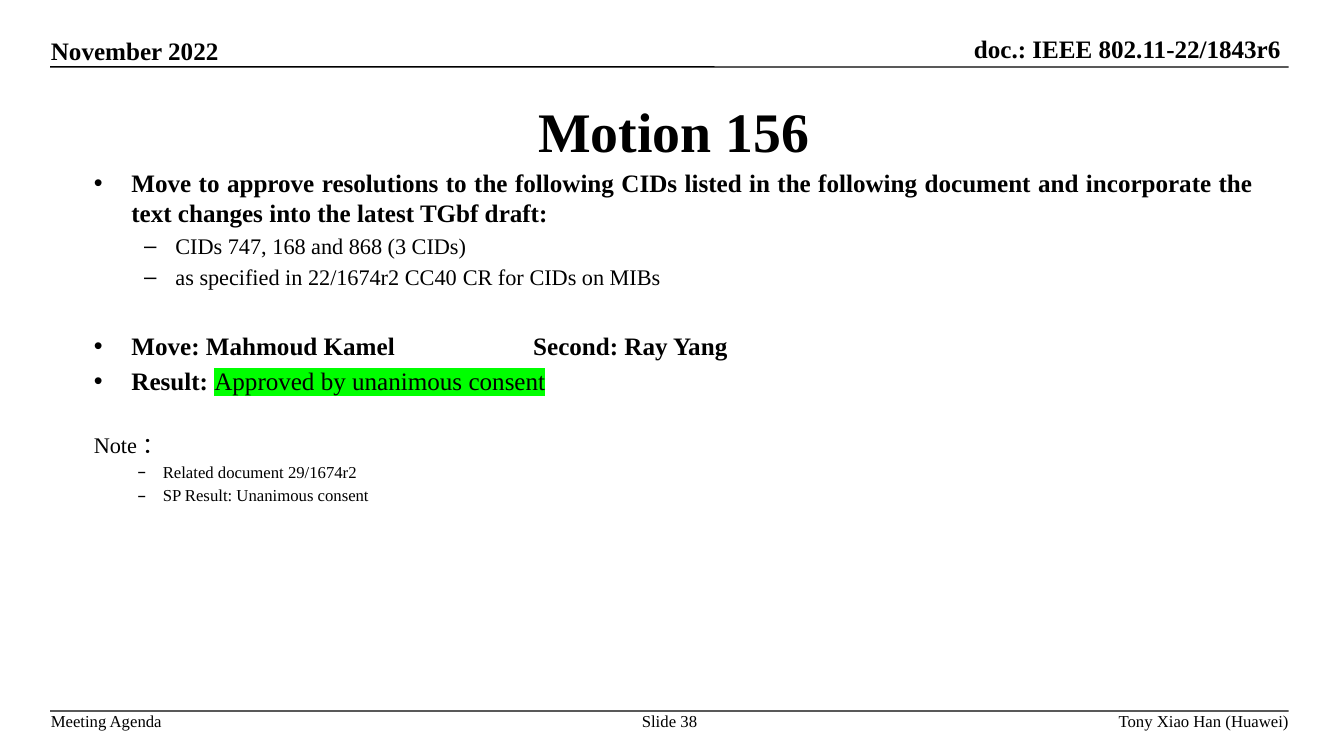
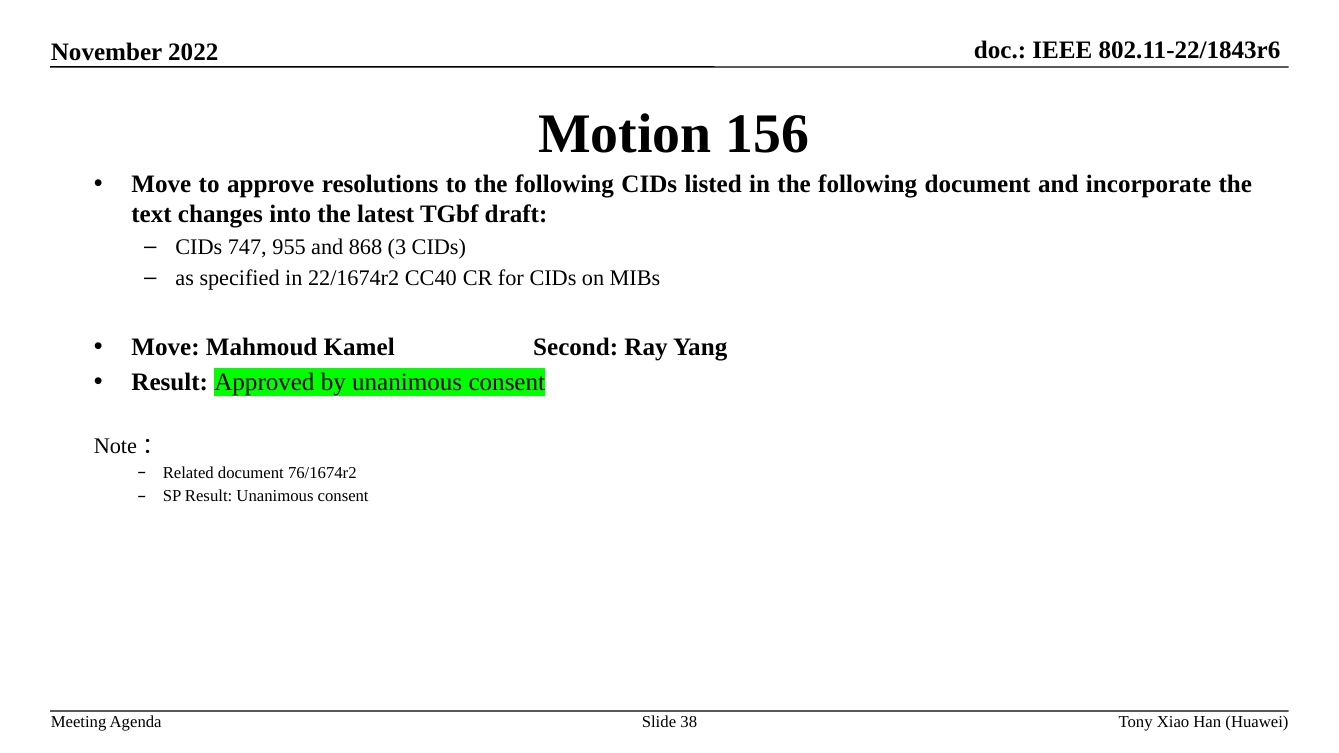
168: 168 -> 955
29/1674r2: 29/1674r2 -> 76/1674r2
